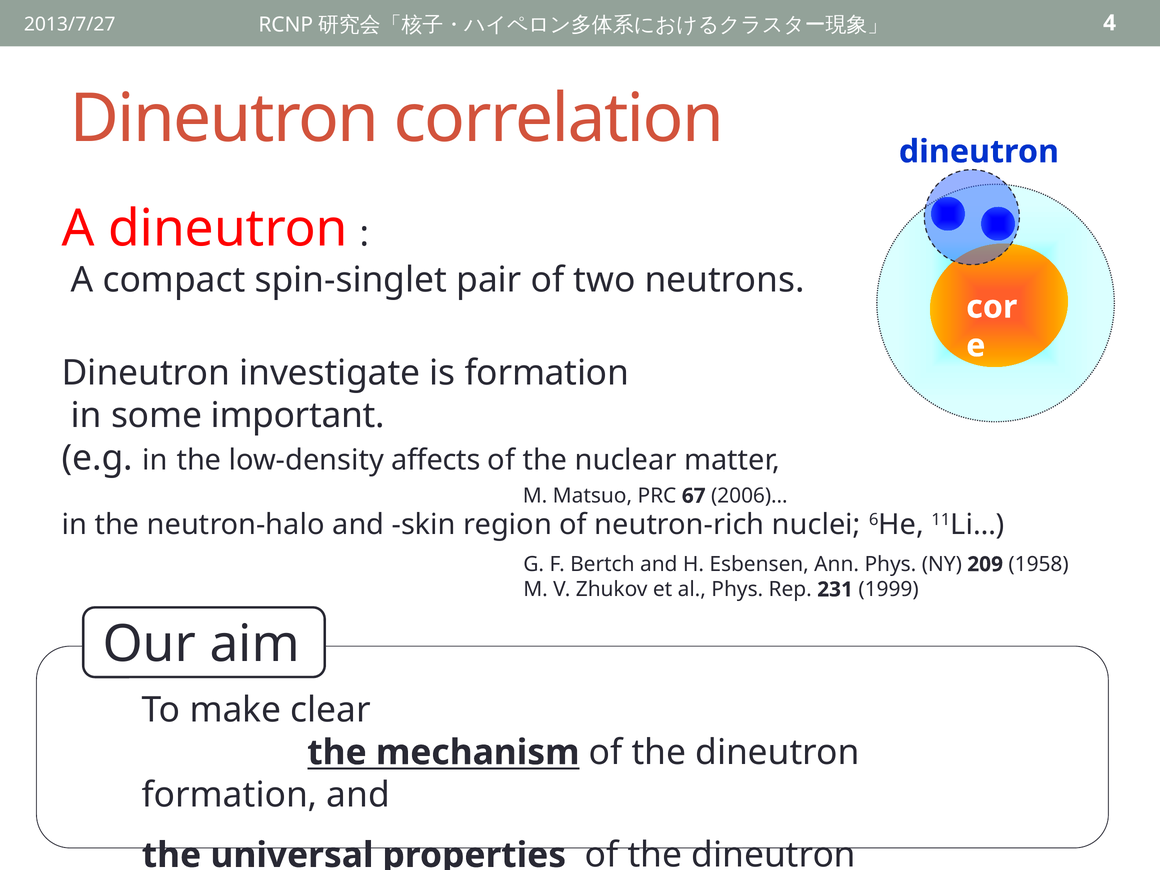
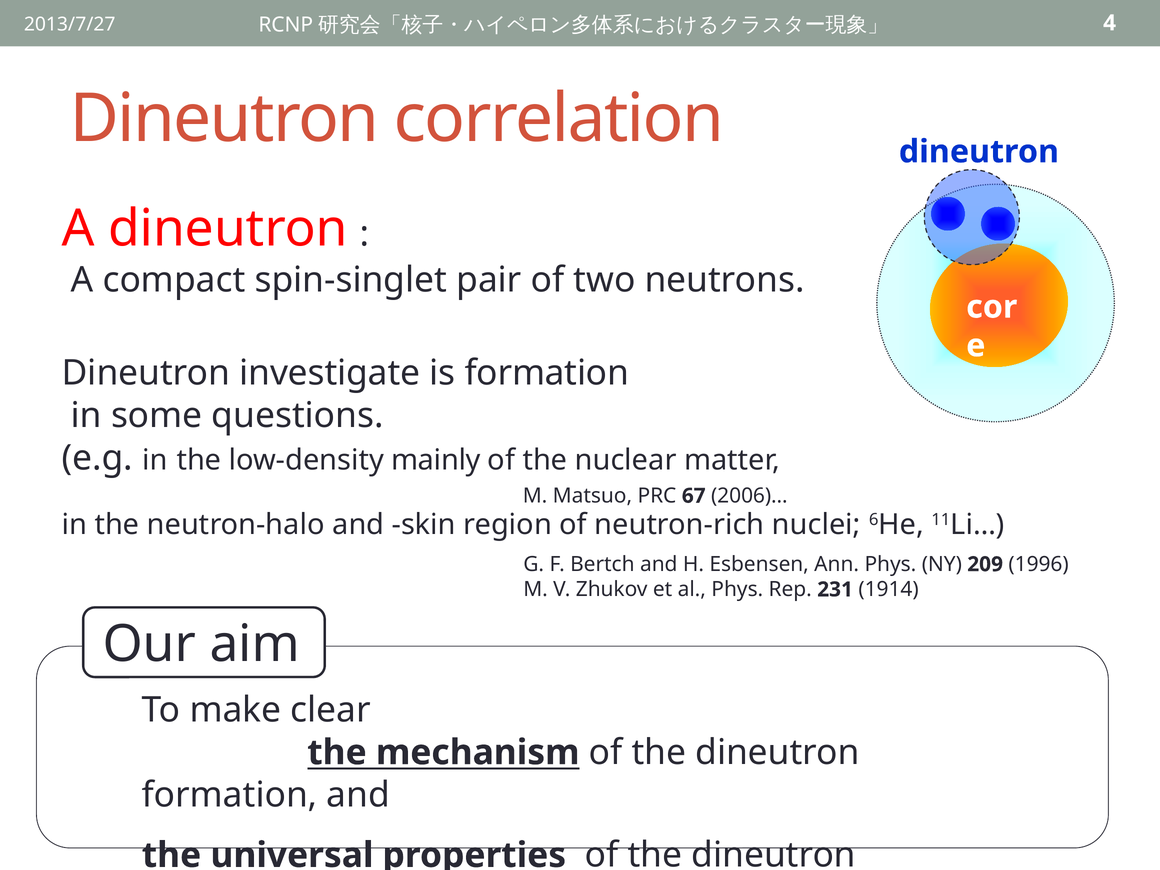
important: important -> questions
affects: affects -> mainly
1958: 1958 -> 1996
1999: 1999 -> 1914
